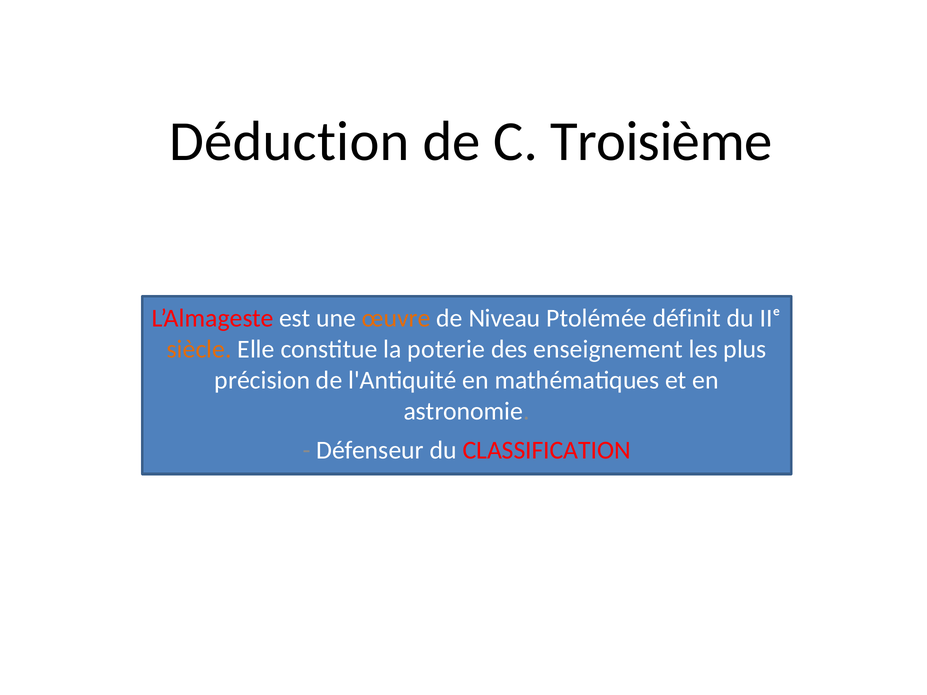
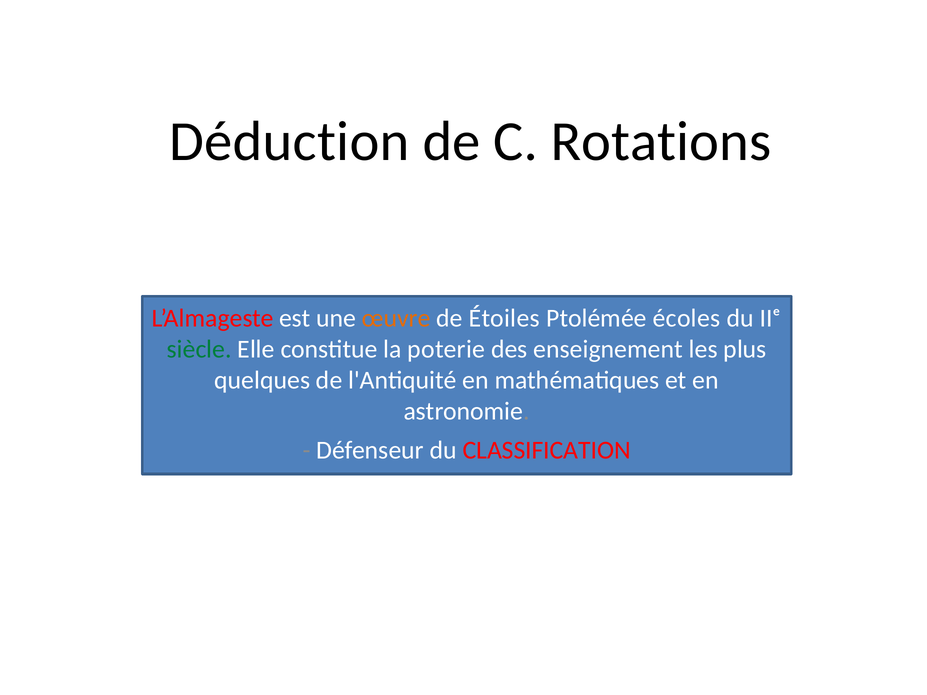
Troisième: Troisième -> Rotations
Niveau: Niveau -> Étoiles
définit: définit -> écoles
siècle colour: orange -> green
précision: précision -> quelques
